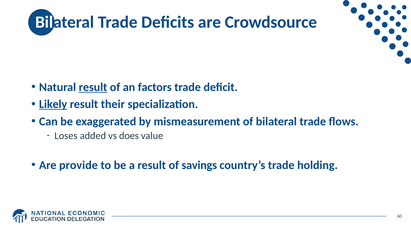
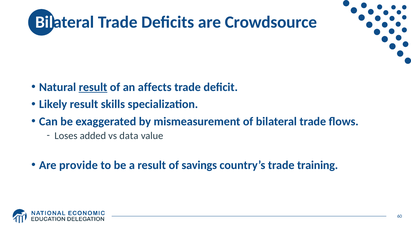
factors: factors -> affects
Likely underline: present -> none
their: their -> skills
does: does -> data
holding: holding -> training
